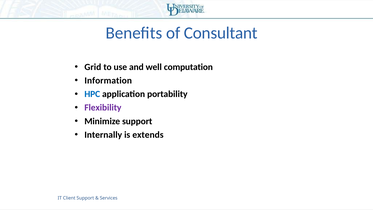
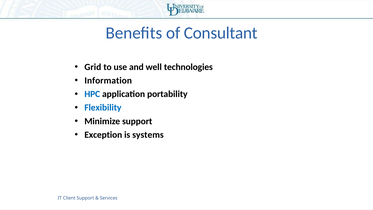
computation: computation -> technologies
Flexibility colour: purple -> blue
Internally: Internally -> Exception
extends: extends -> systems
